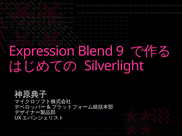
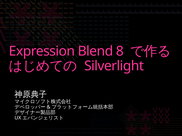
9: 9 -> 8
